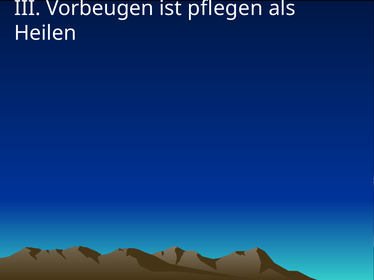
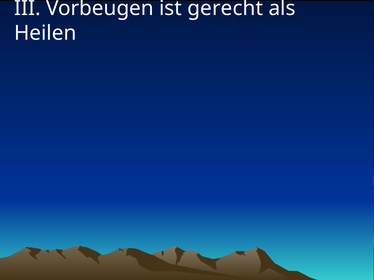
pflegen: pflegen -> gerecht
